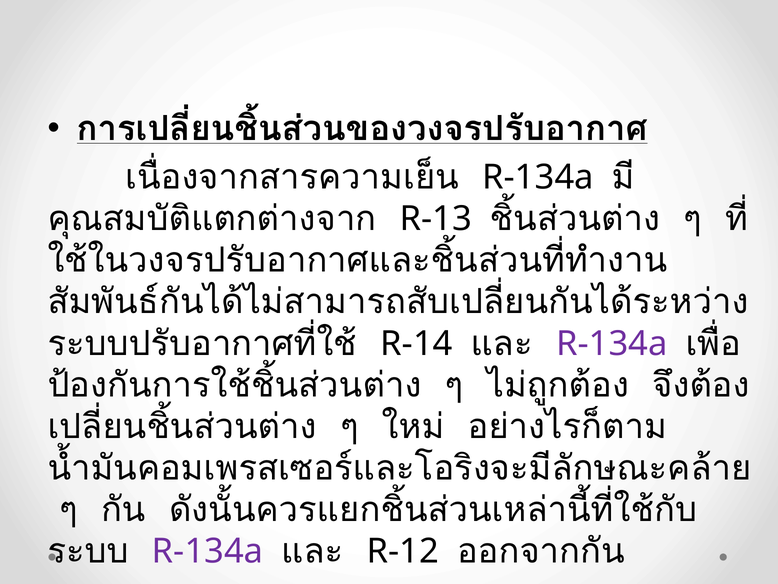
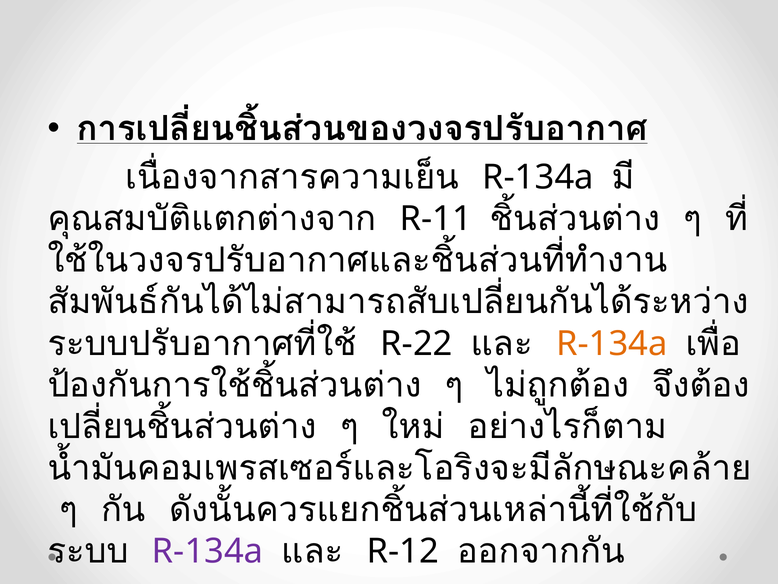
R-13: R-13 -> R-11
R-14: R-14 -> R-22
R-134a at (612, 343) colour: purple -> orange
